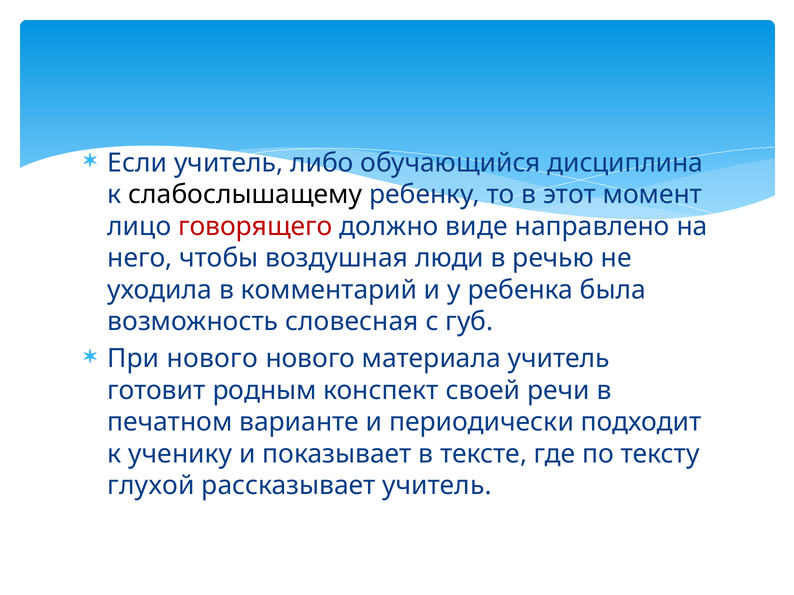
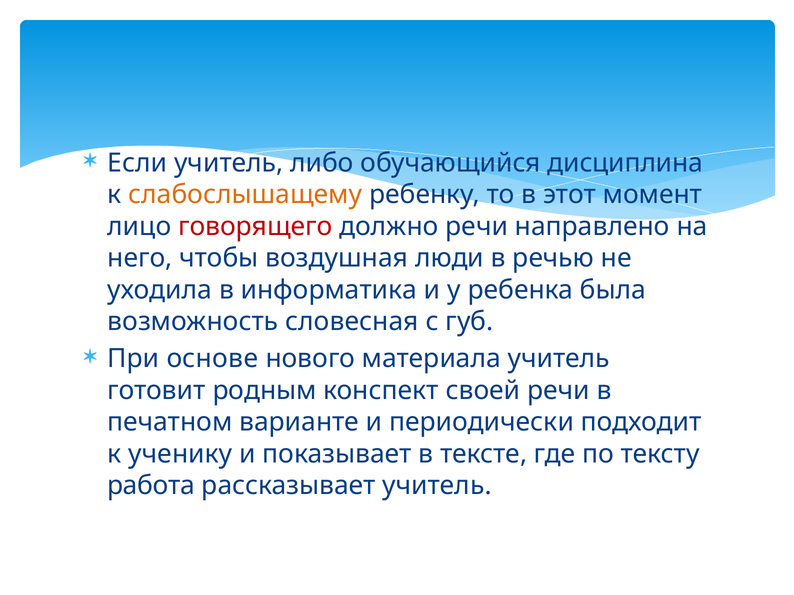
слабослышащему colour: black -> orange
должно виде: виде -> речи
комментарий: комментарий -> информатика
При нового: нового -> основе
глухой: глухой -> работа
